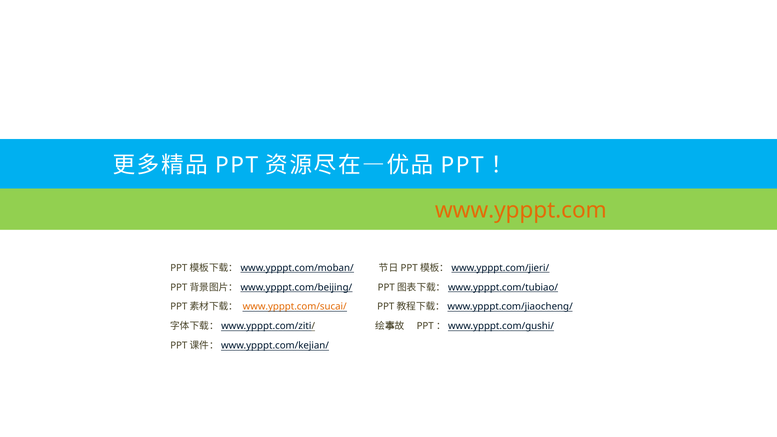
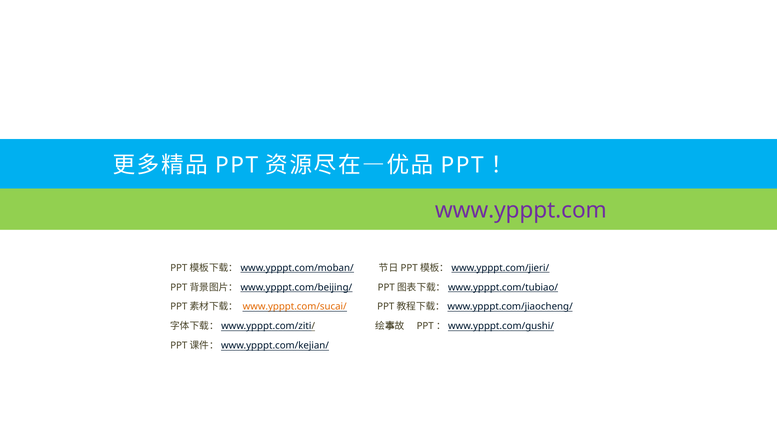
www.ypppt.com colour: orange -> purple
